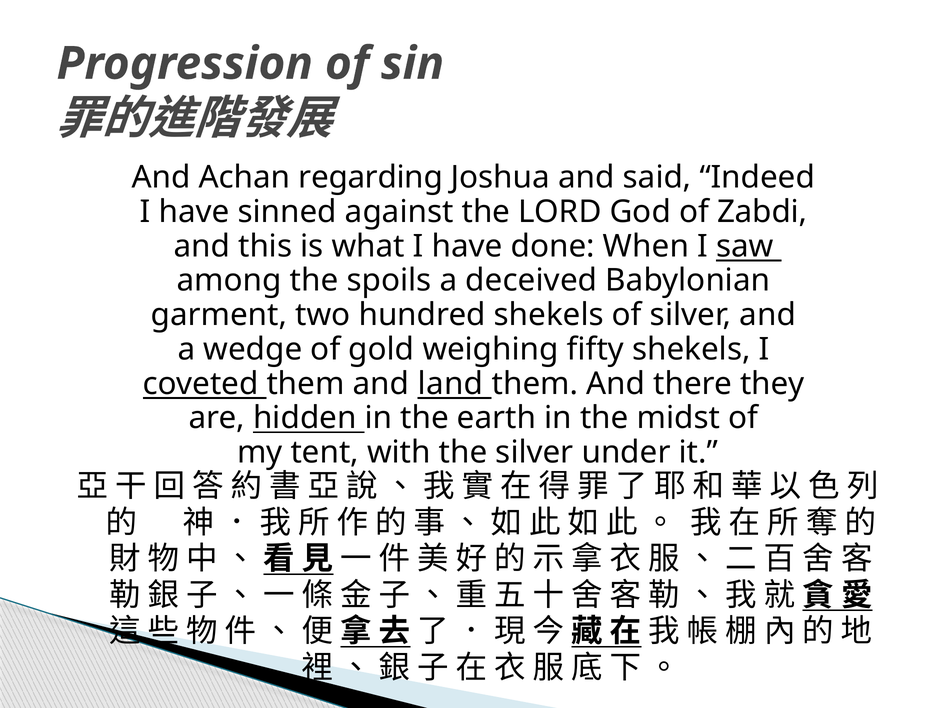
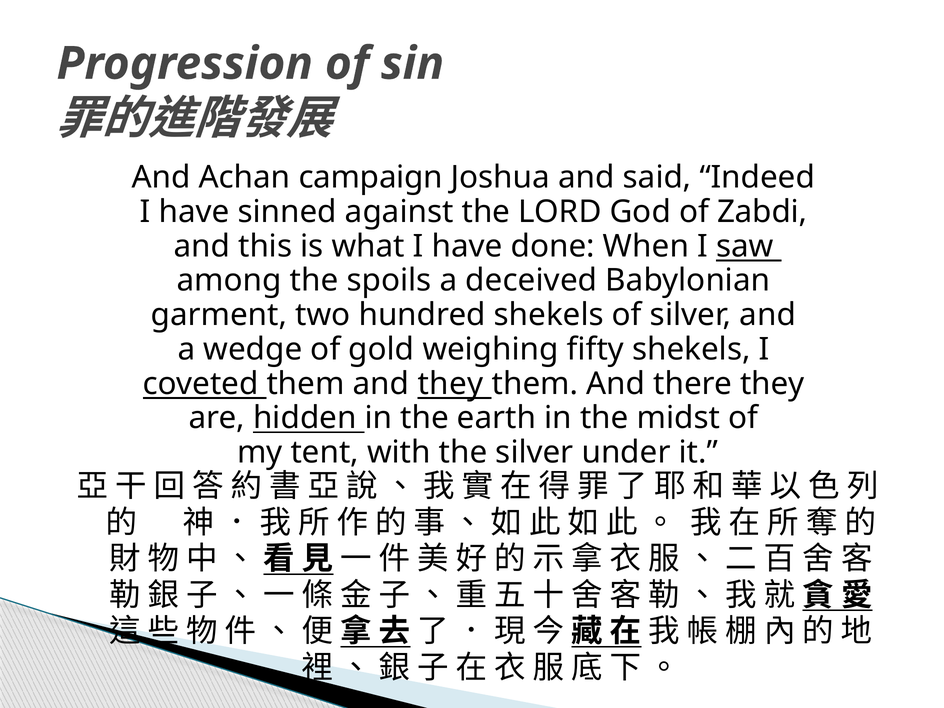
regarding: regarding -> campaign
and land: land -> they
